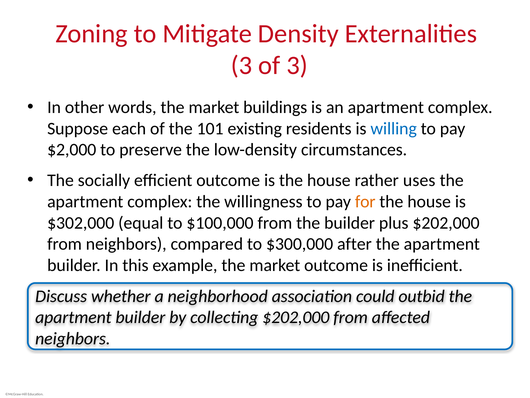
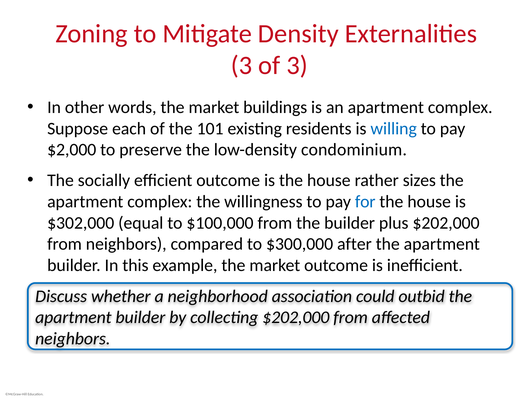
circumstances: circumstances -> condominium
uses: uses -> sizes
for colour: orange -> blue
